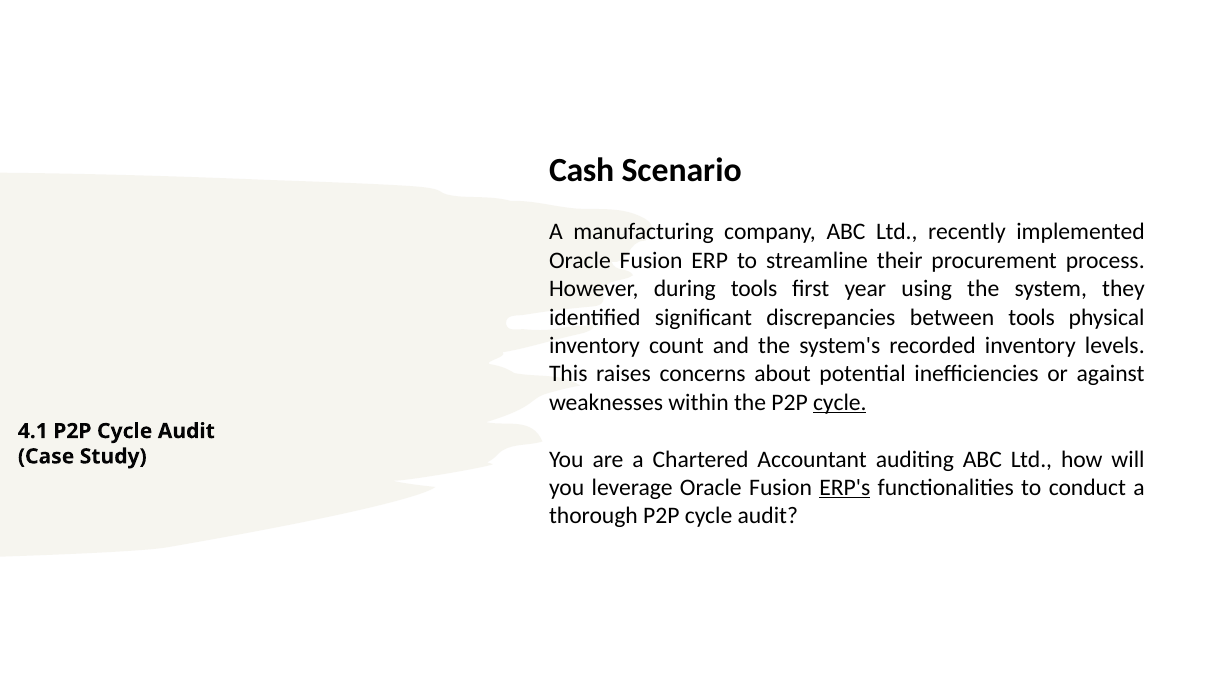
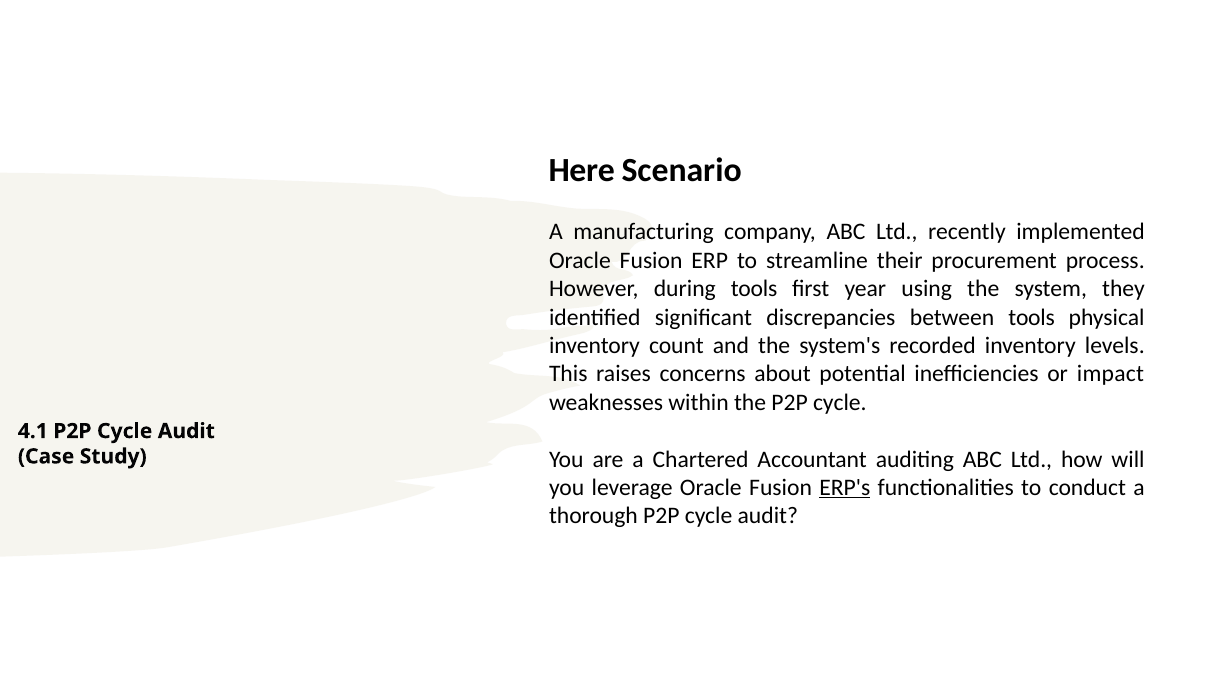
Cash: Cash -> Here
against: against -> impact
cycle at (840, 402) underline: present -> none
